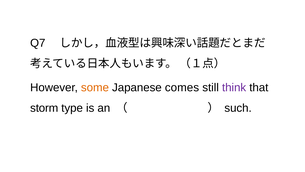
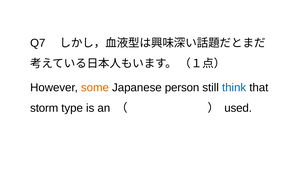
comes: comes -> person
think colour: purple -> blue
such: such -> used
